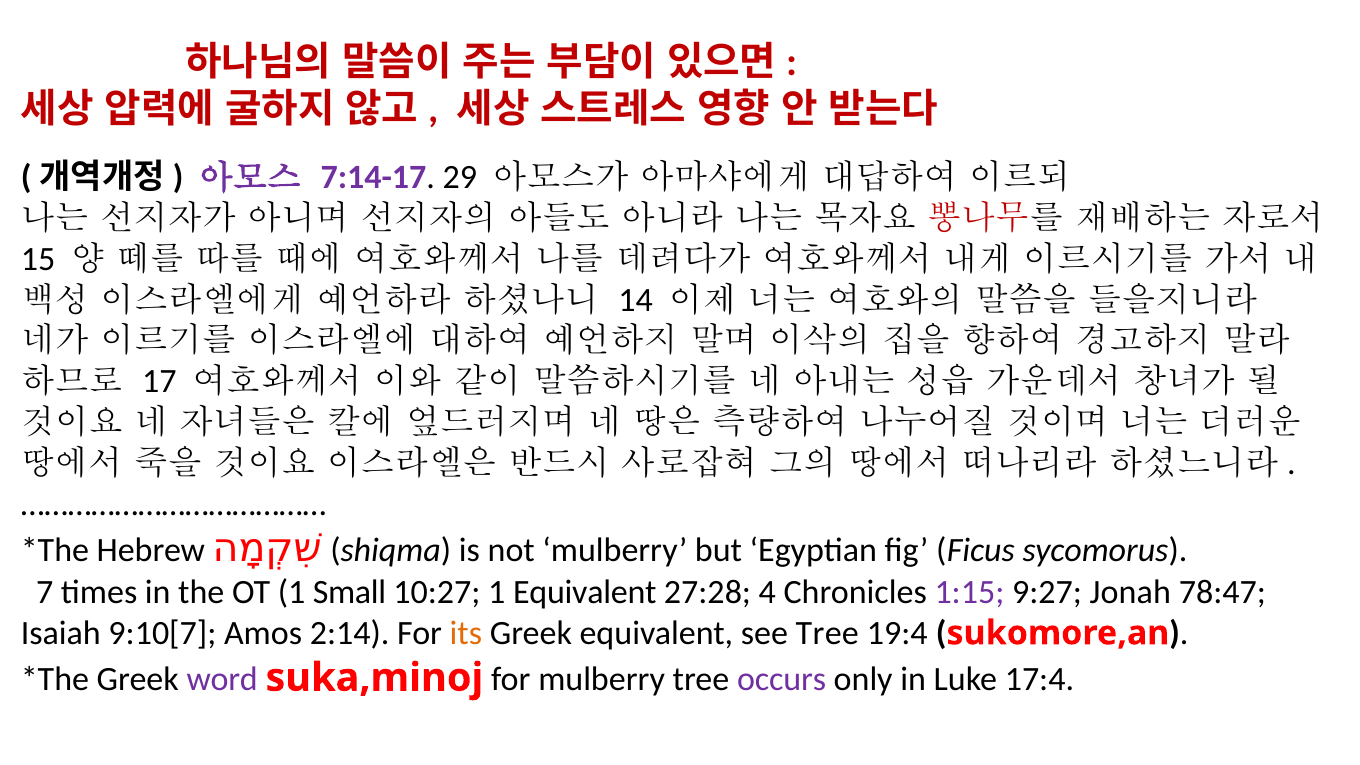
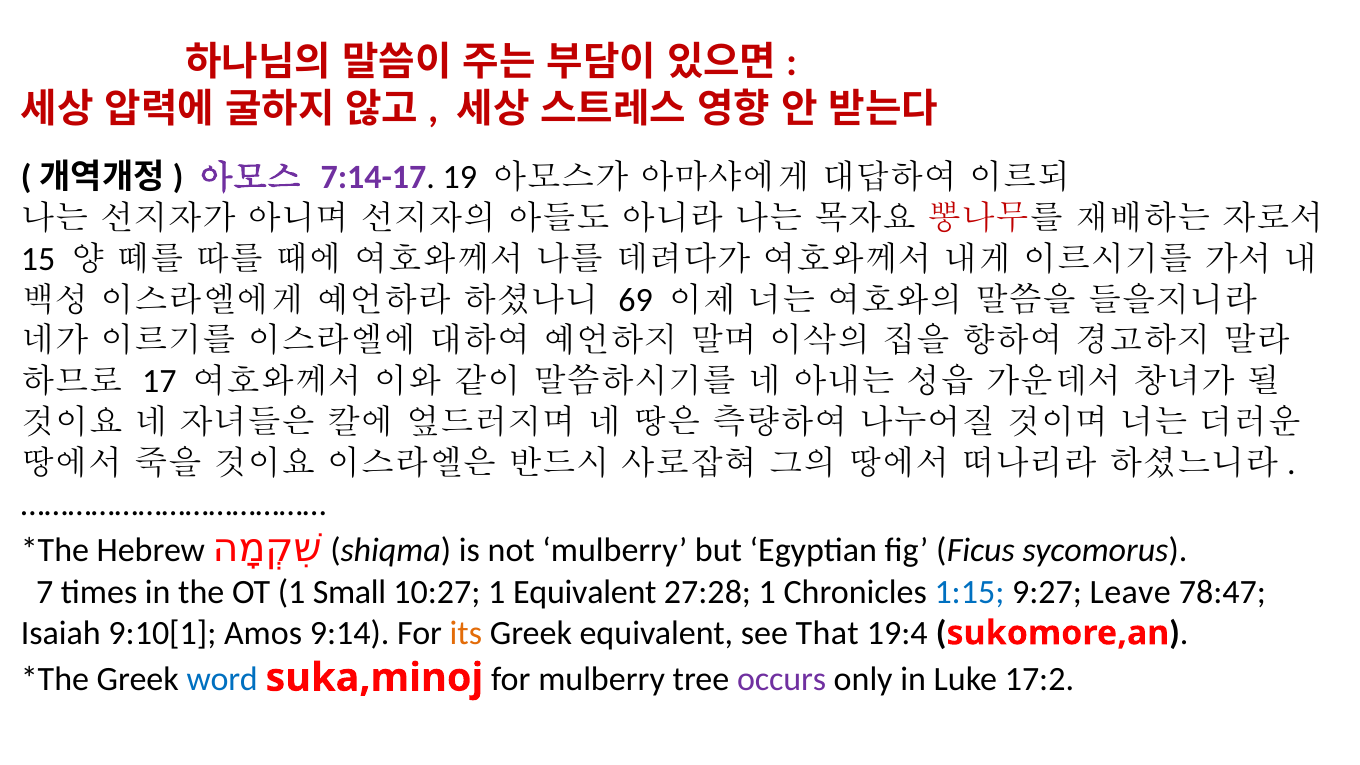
29: 29 -> 19
14: 14 -> 69
27:28 4: 4 -> 1
1:15 colour: purple -> blue
Jonah: Jonah -> Leave
9:10[7: 9:10[7 -> 9:10[1
2:14: 2:14 -> 9:14
see Tree: Tree -> That
word colour: purple -> blue
17:4: 17:4 -> 17:2
